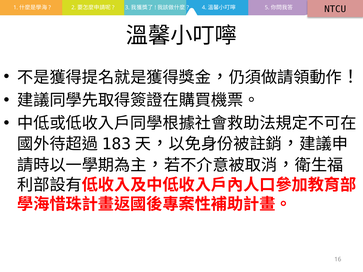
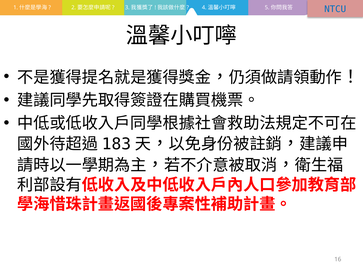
NTCU colour: black -> blue
